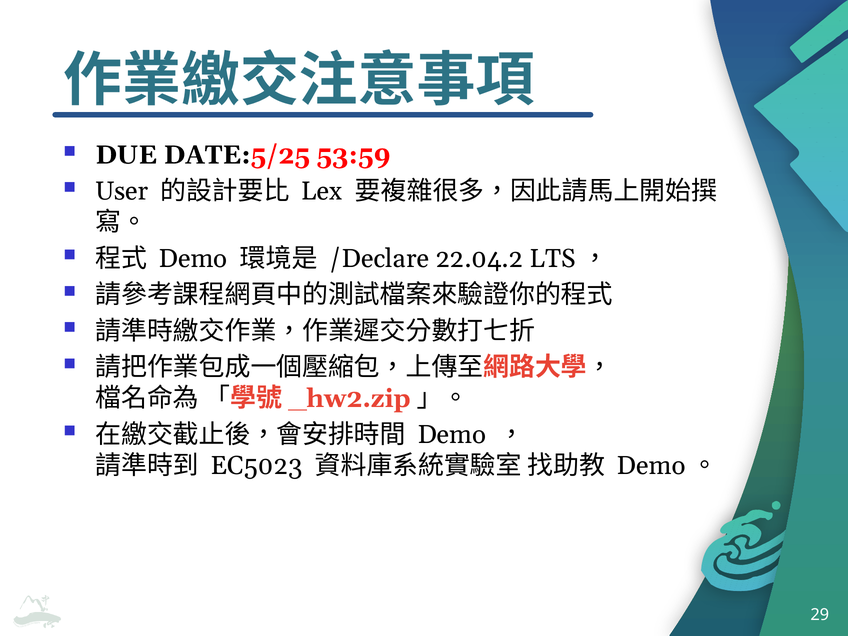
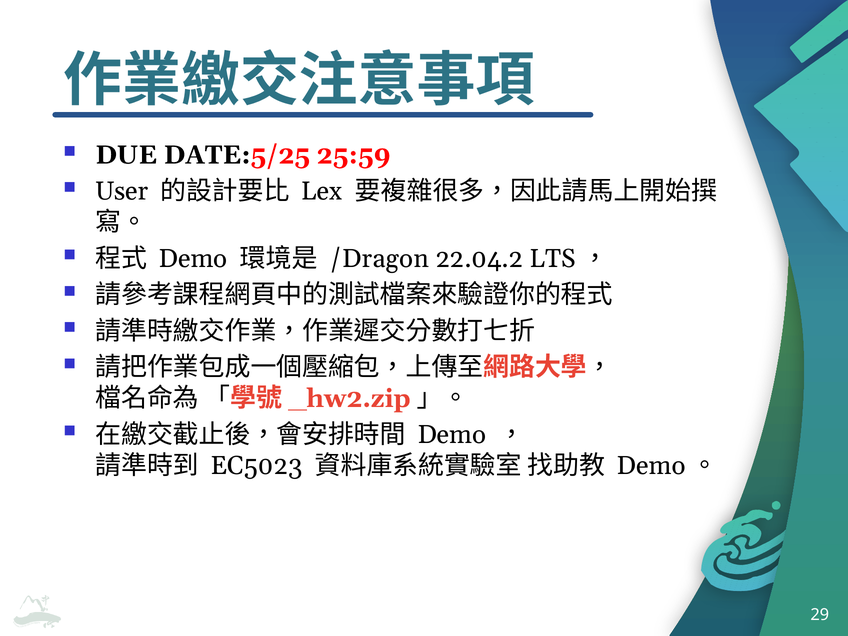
53:59: 53:59 -> 25:59
/Declare: /Declare -> /Dragon
